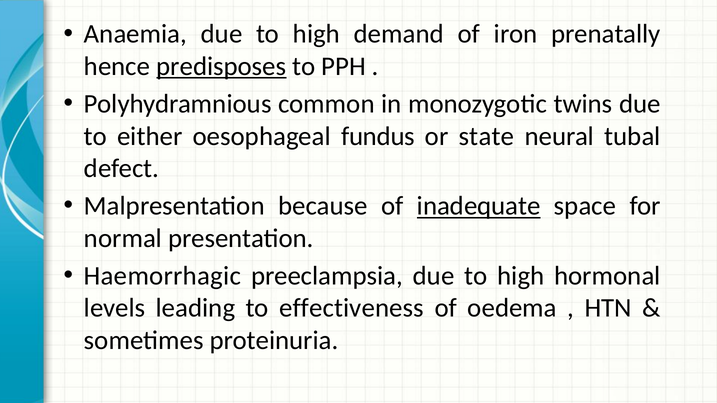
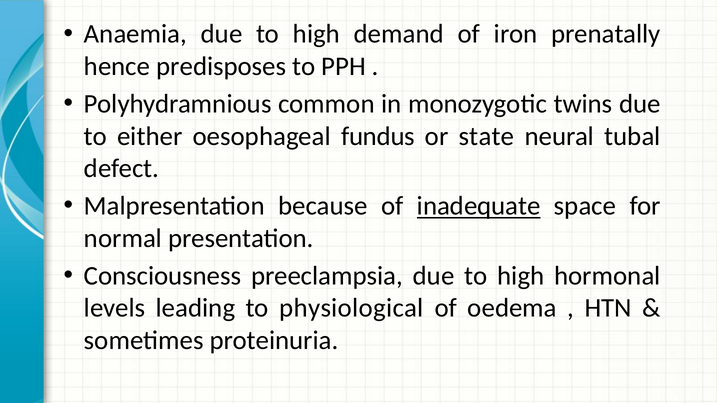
predisposes underline: present -> none
Haemorrhagic: Haemorrhagic -> Consciousness
effectiveness: effectiveness -> physiological
